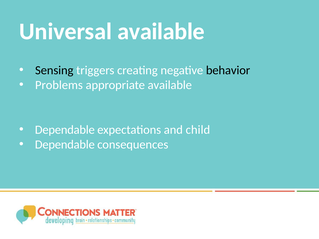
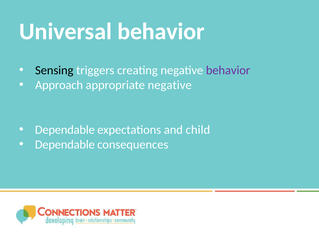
Universal available: available -> behavior
behavior at (228, 70) colour: black -> purple
Problems: Problems -> Approach
appropriate available: available -> negative
